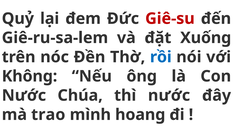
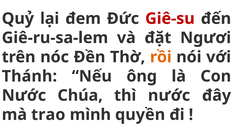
Xuống: Xuống -> Ngươi
rồi colour: blue -> orange
Không: Không -> Thánh
hoang: hoang -> quyền
